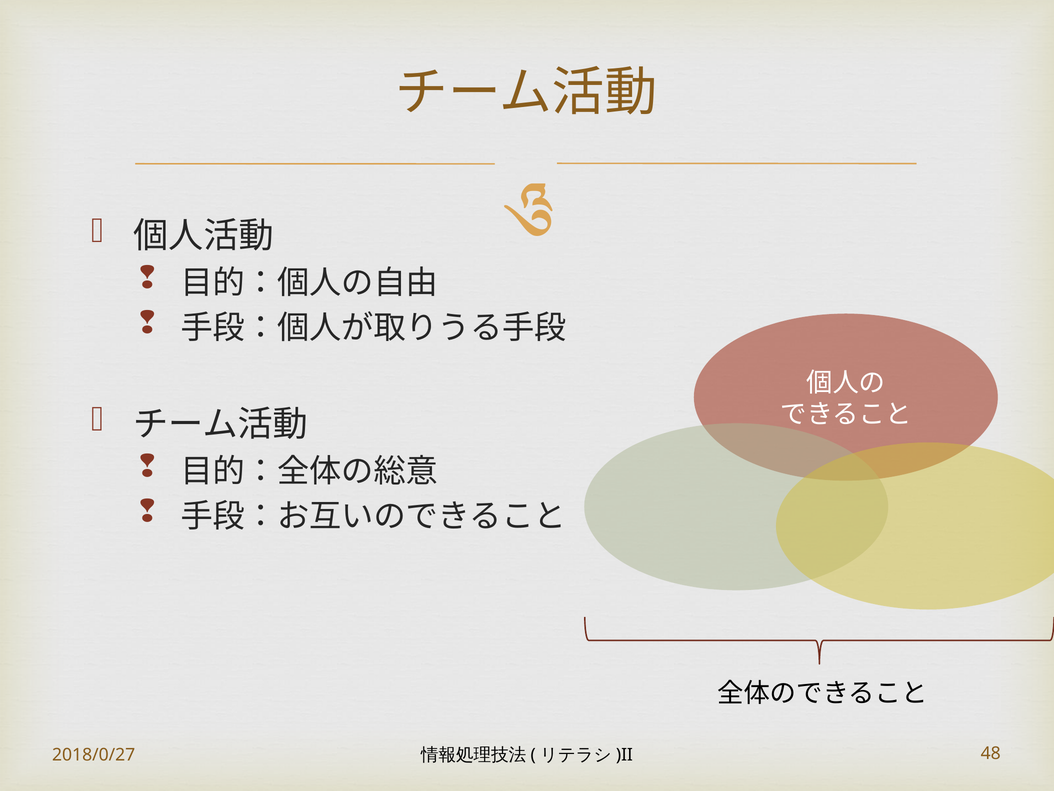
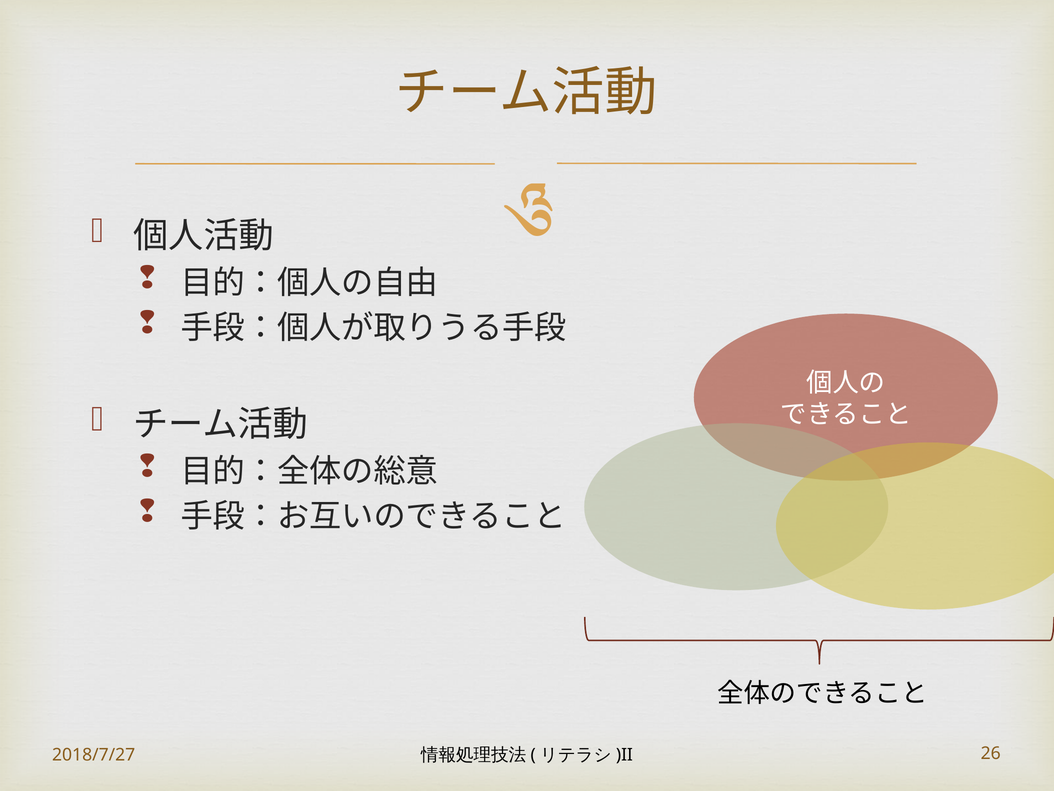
2018/0/27: 2018/0/27 -> 2018/7/27
48: 48 -> 26
